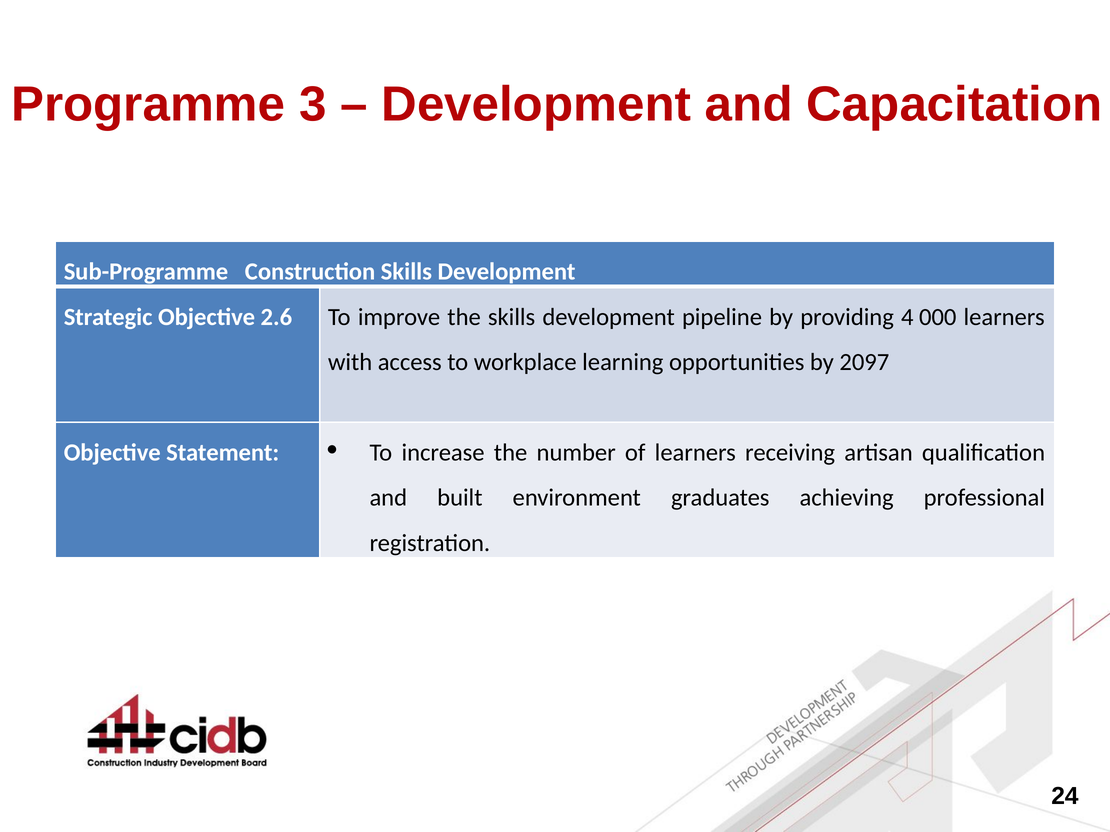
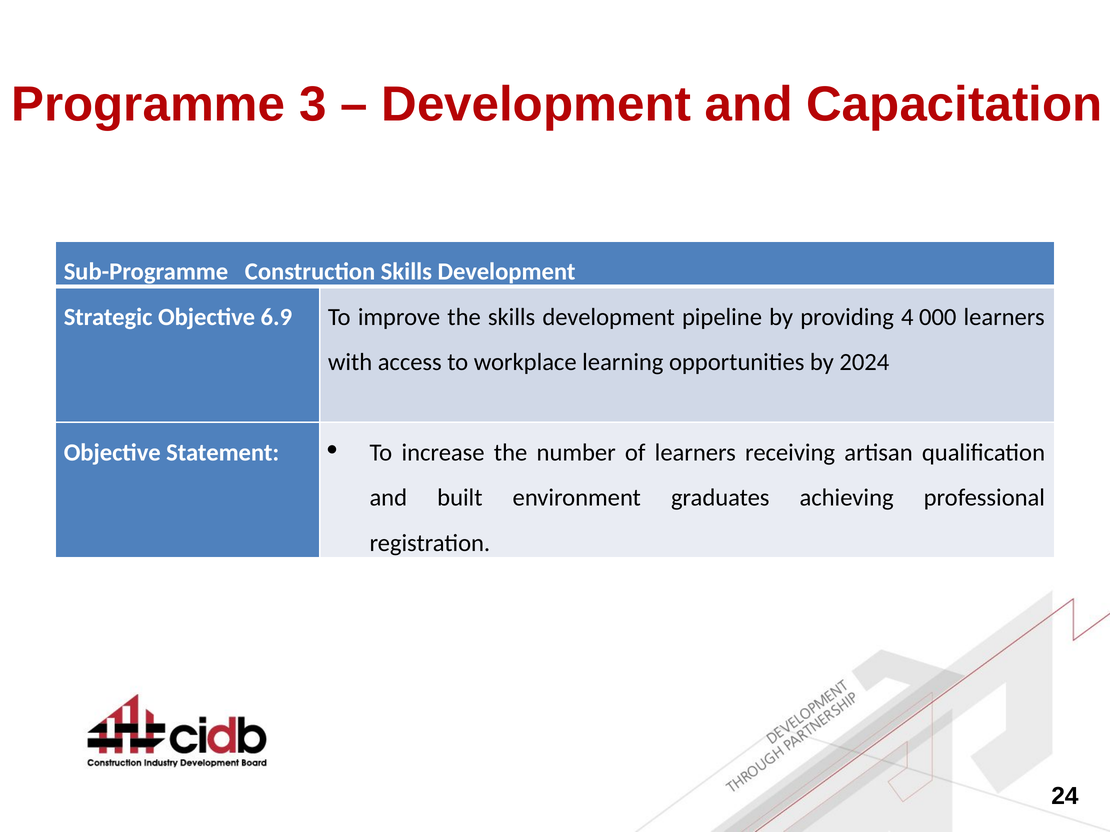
2.6: 2.6 -> 6.9
2097: 2097 -> 2024
